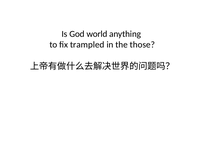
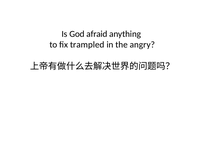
world: world -> afraid
those: those -> angry
